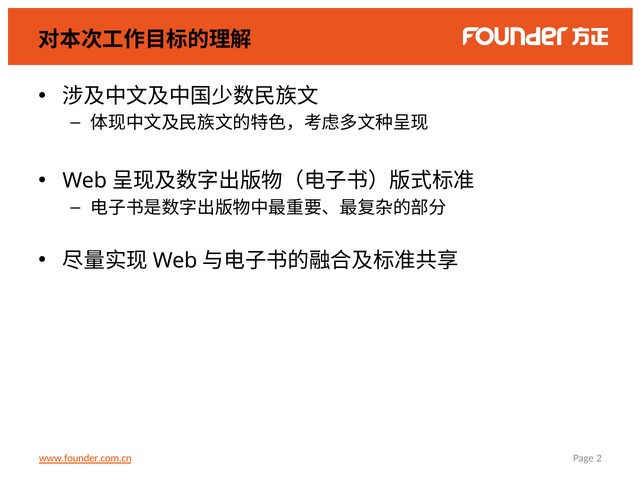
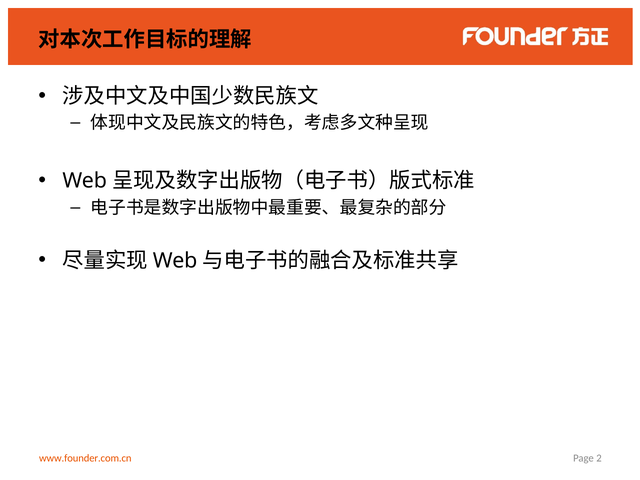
www.founder.com.cn underline: present -> none
